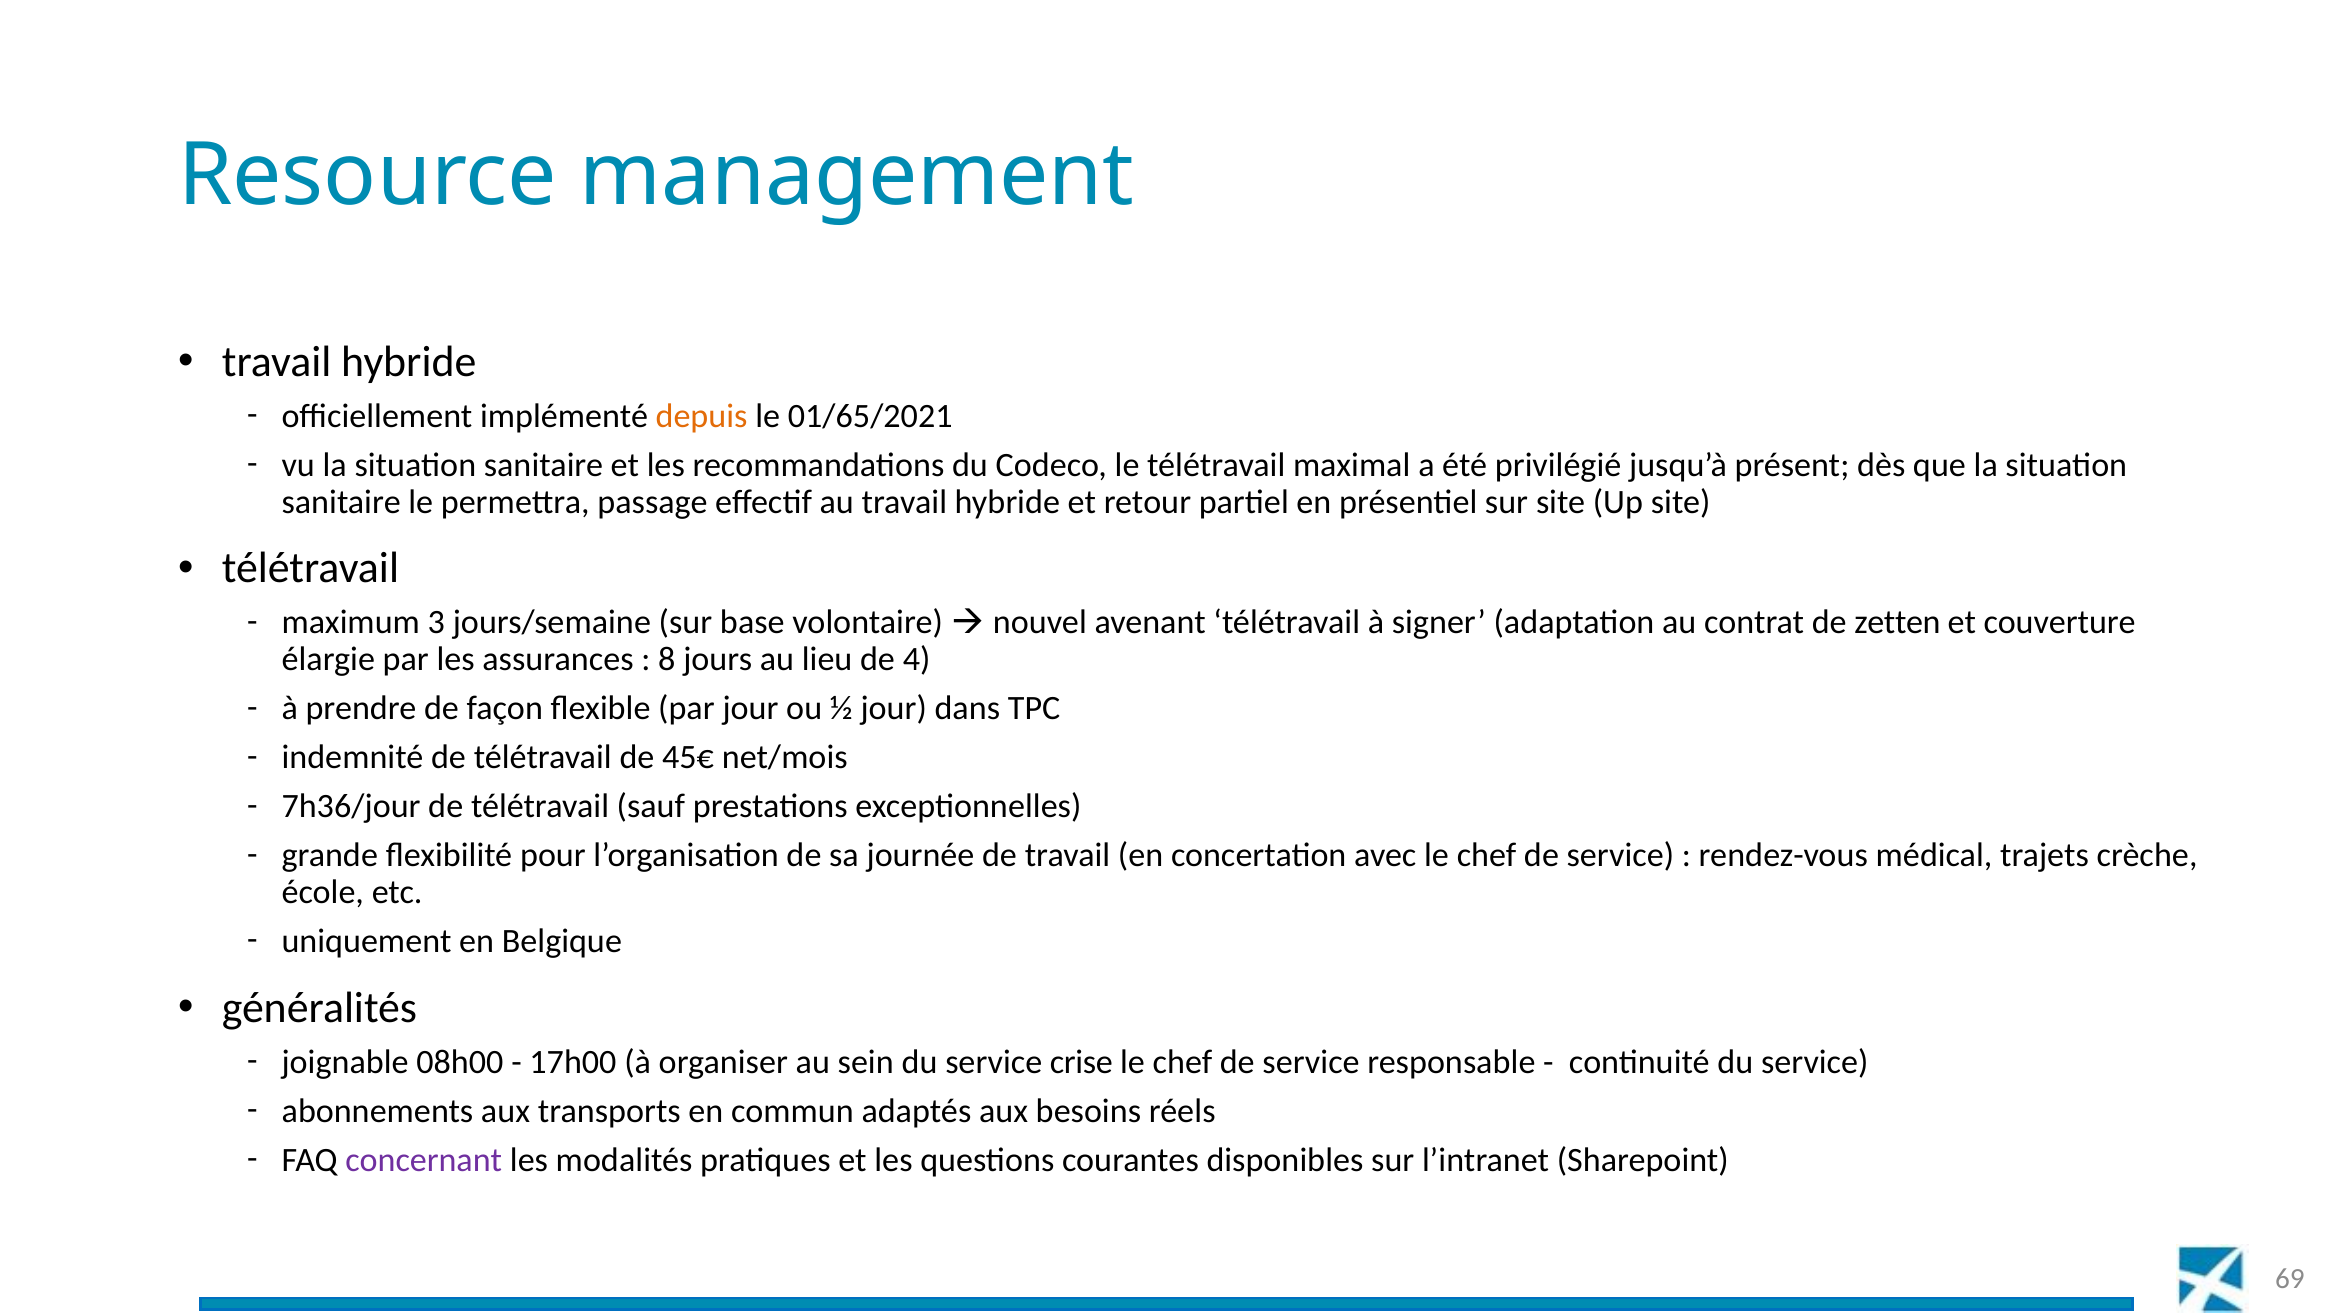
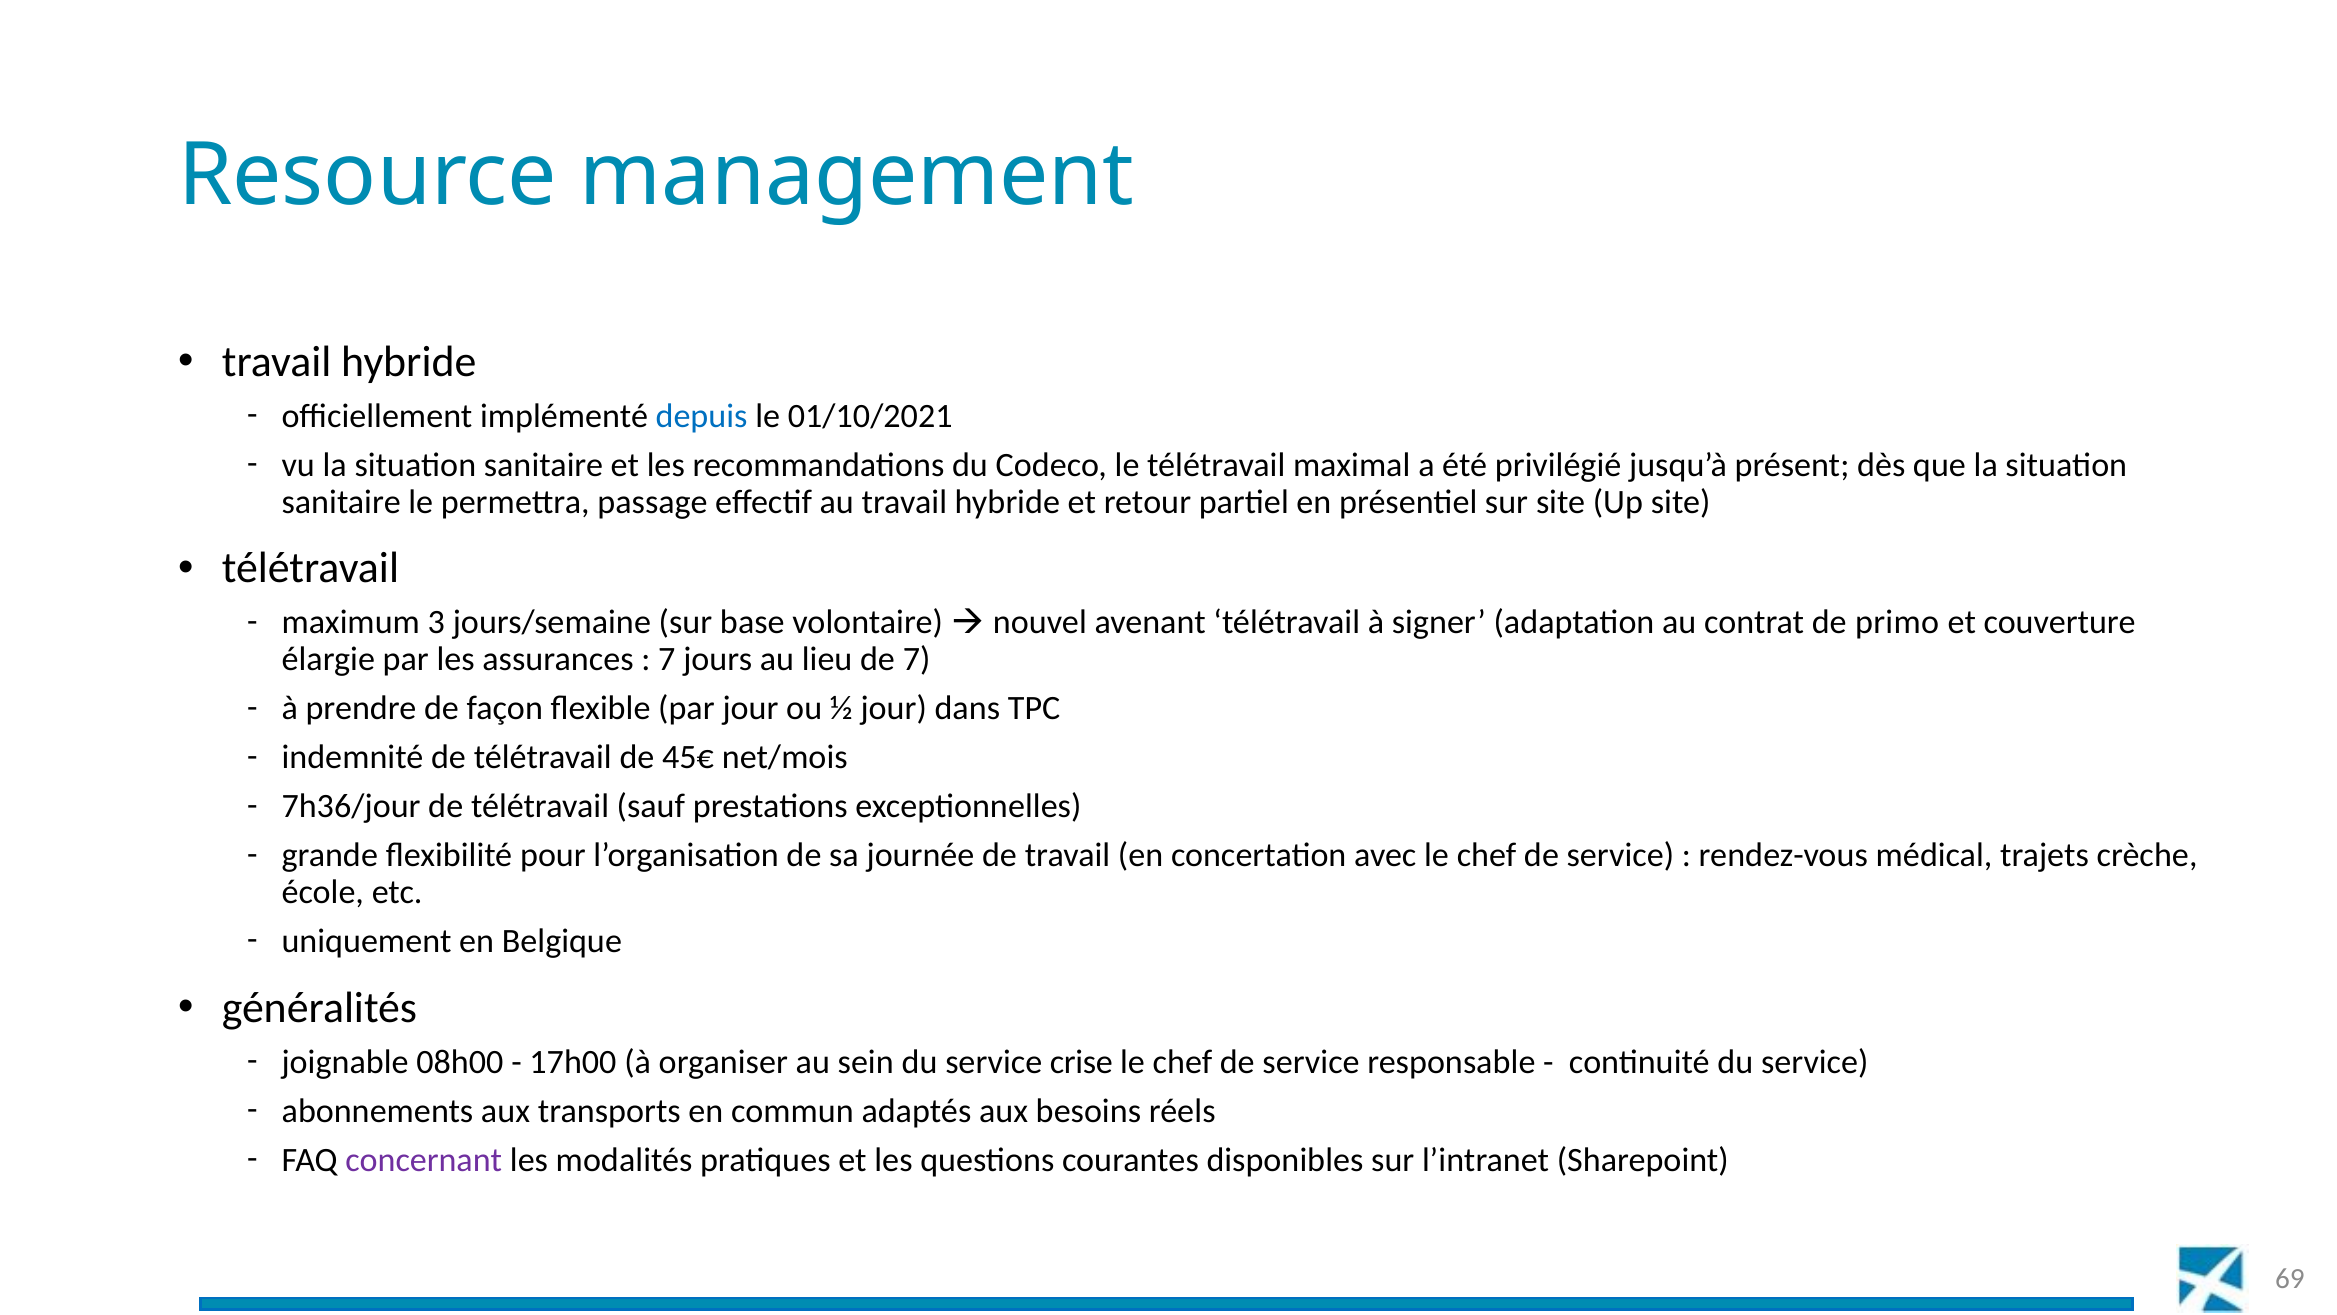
depuis colour: orange -> blue
01/65/2021: 01/65/2021 -> 01/10/2021
zetten: zetten -> primo
8 at (667, 659): 8 -> 7
de 4: 4 -> 7
